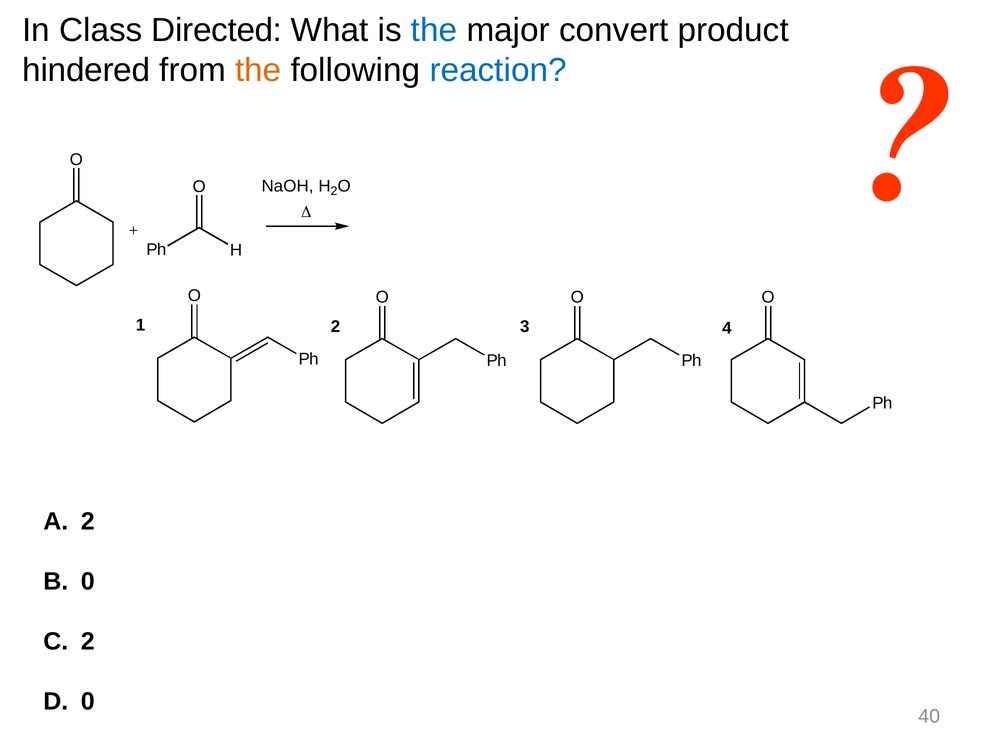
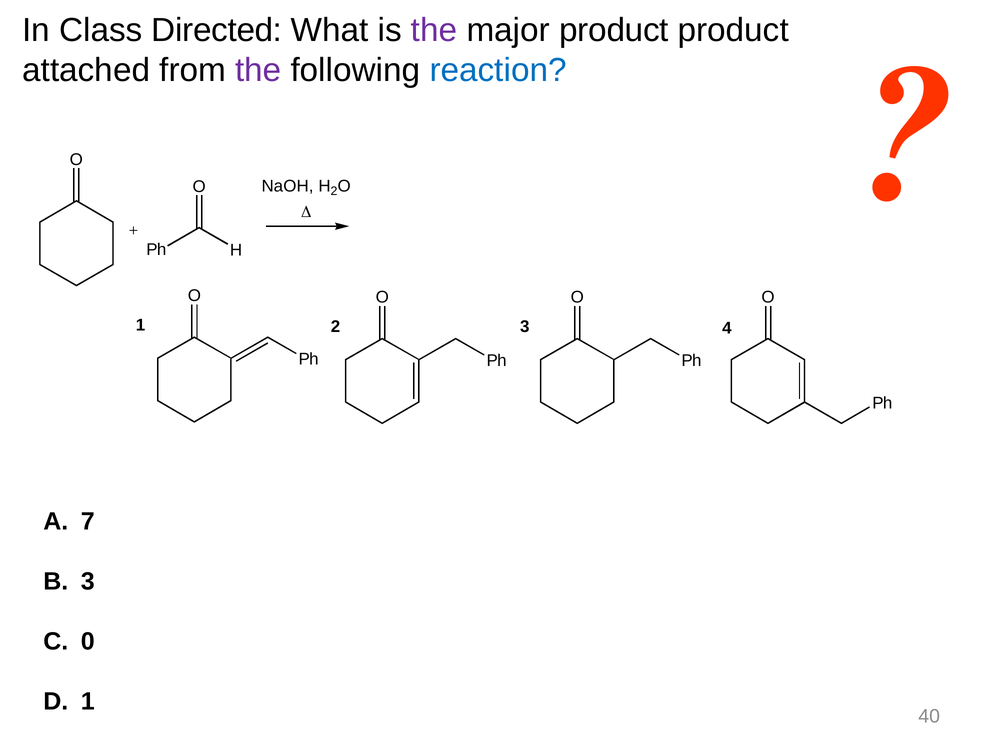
the at (434, 30) colour: blue -> purple
major convert: convert -> product
hindered: hindered -> attached
the at (258, 70) colour: orange -> purple
2 at (88, 521): 2 -> 7
0 at (88, 581): 0 -> 3
2 at (88, 641): 2 -> 0
0 at (88, 701): 0 -> 1
